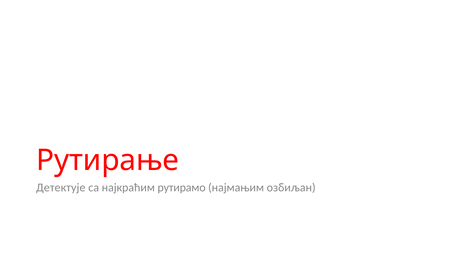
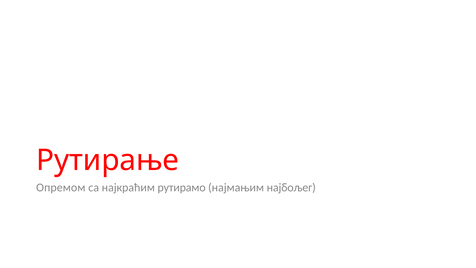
Детектује: Детектује -> Опремом
озбиљан: озбиљан -> најбољег
